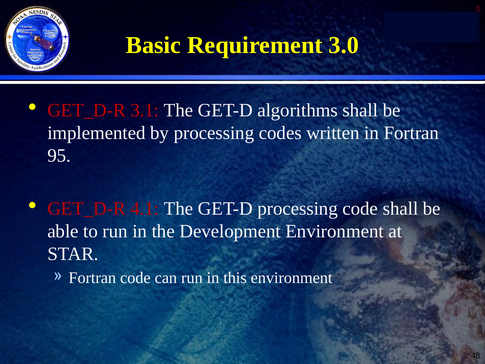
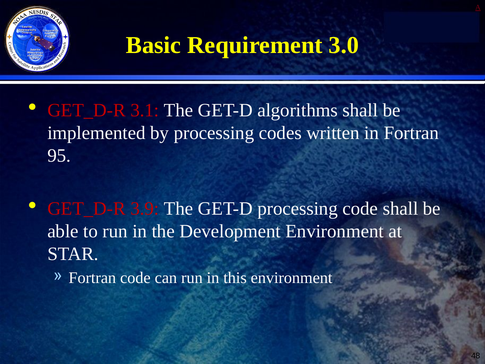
4.1: 4.1 -> 3.9
